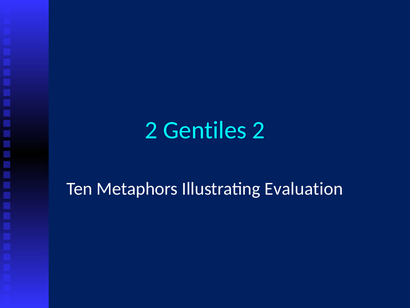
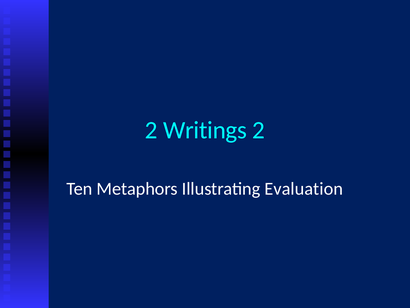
Gentiles: Gentiles -> Writings
